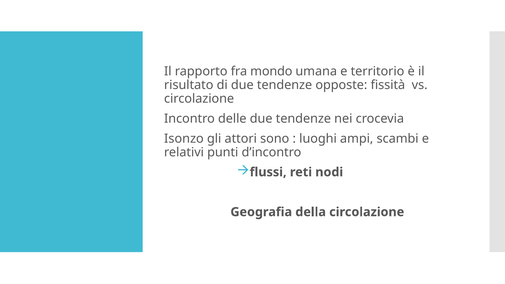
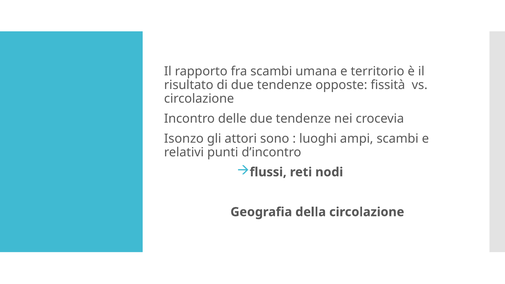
fra mondo: mondo -> scambi
